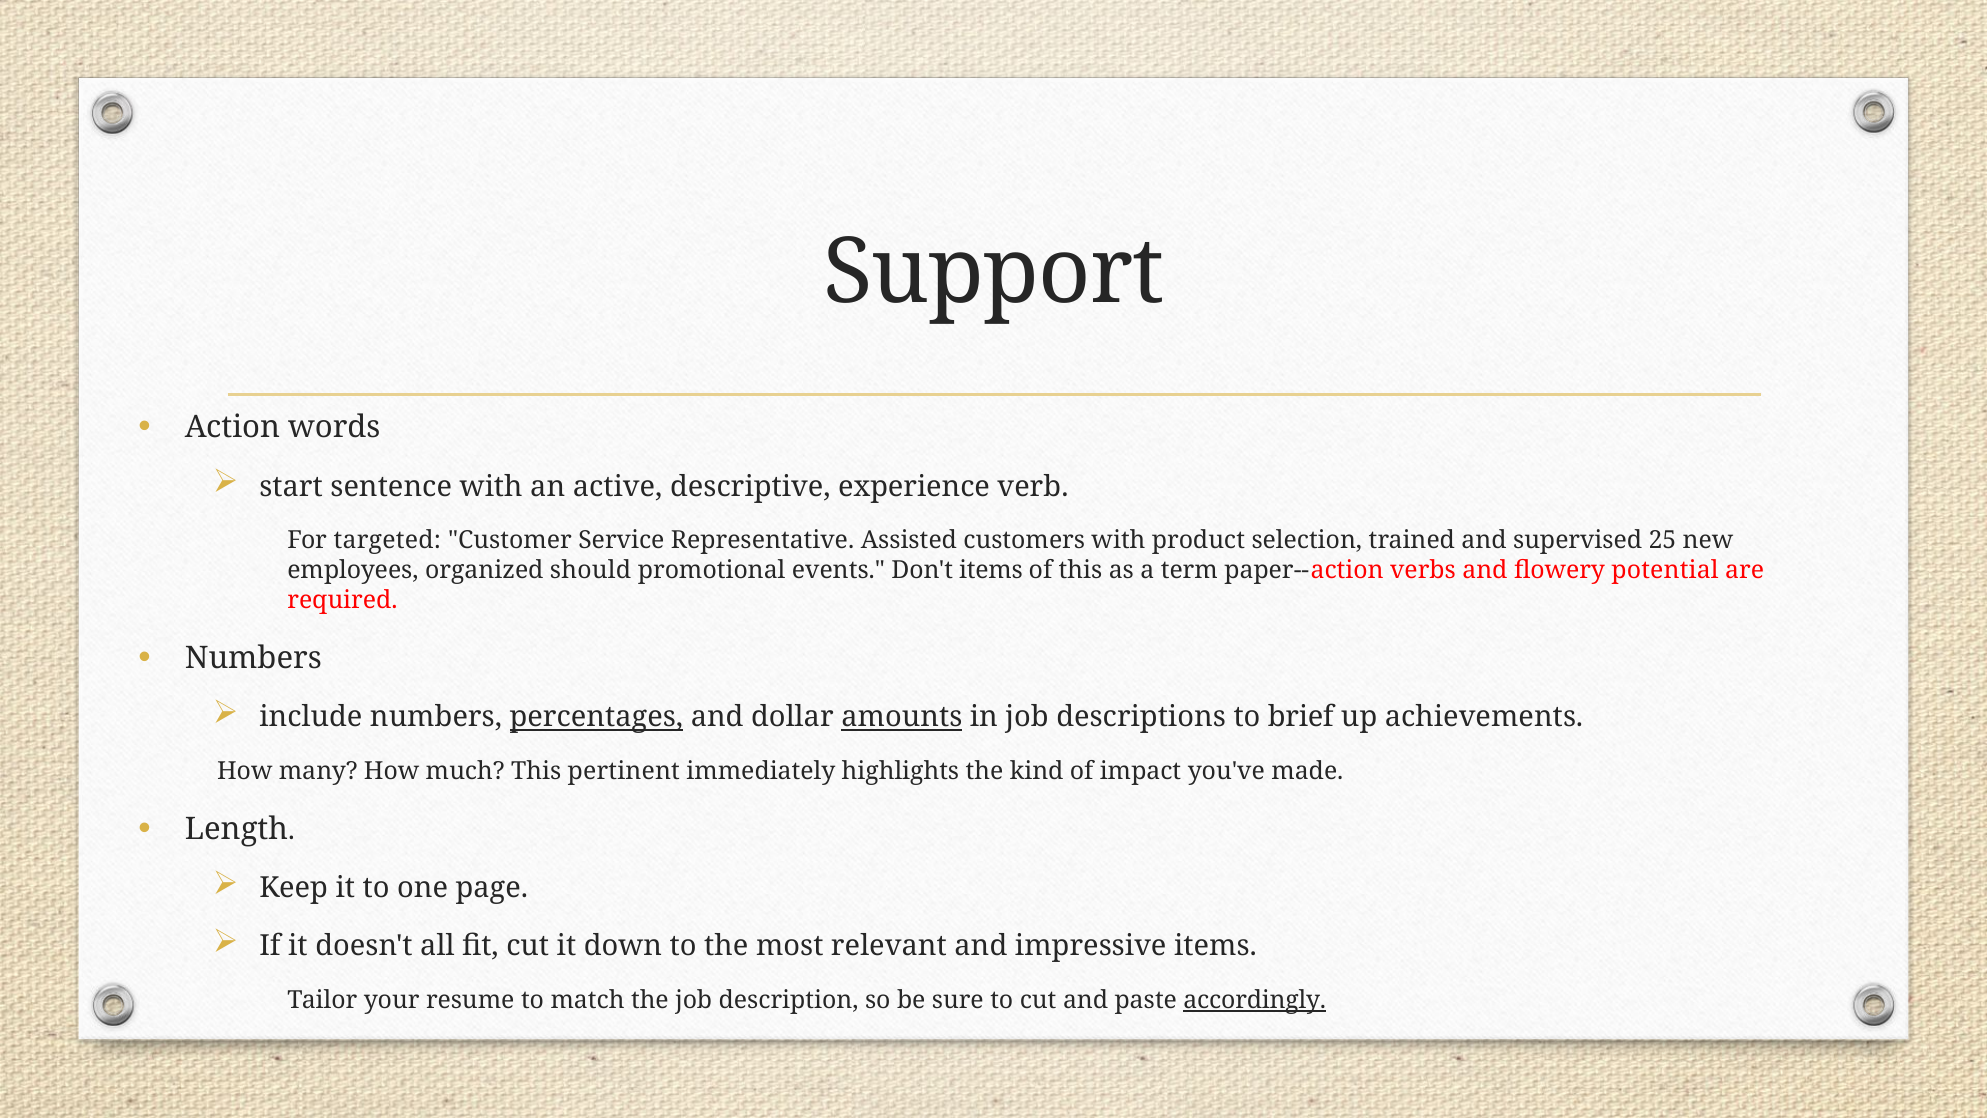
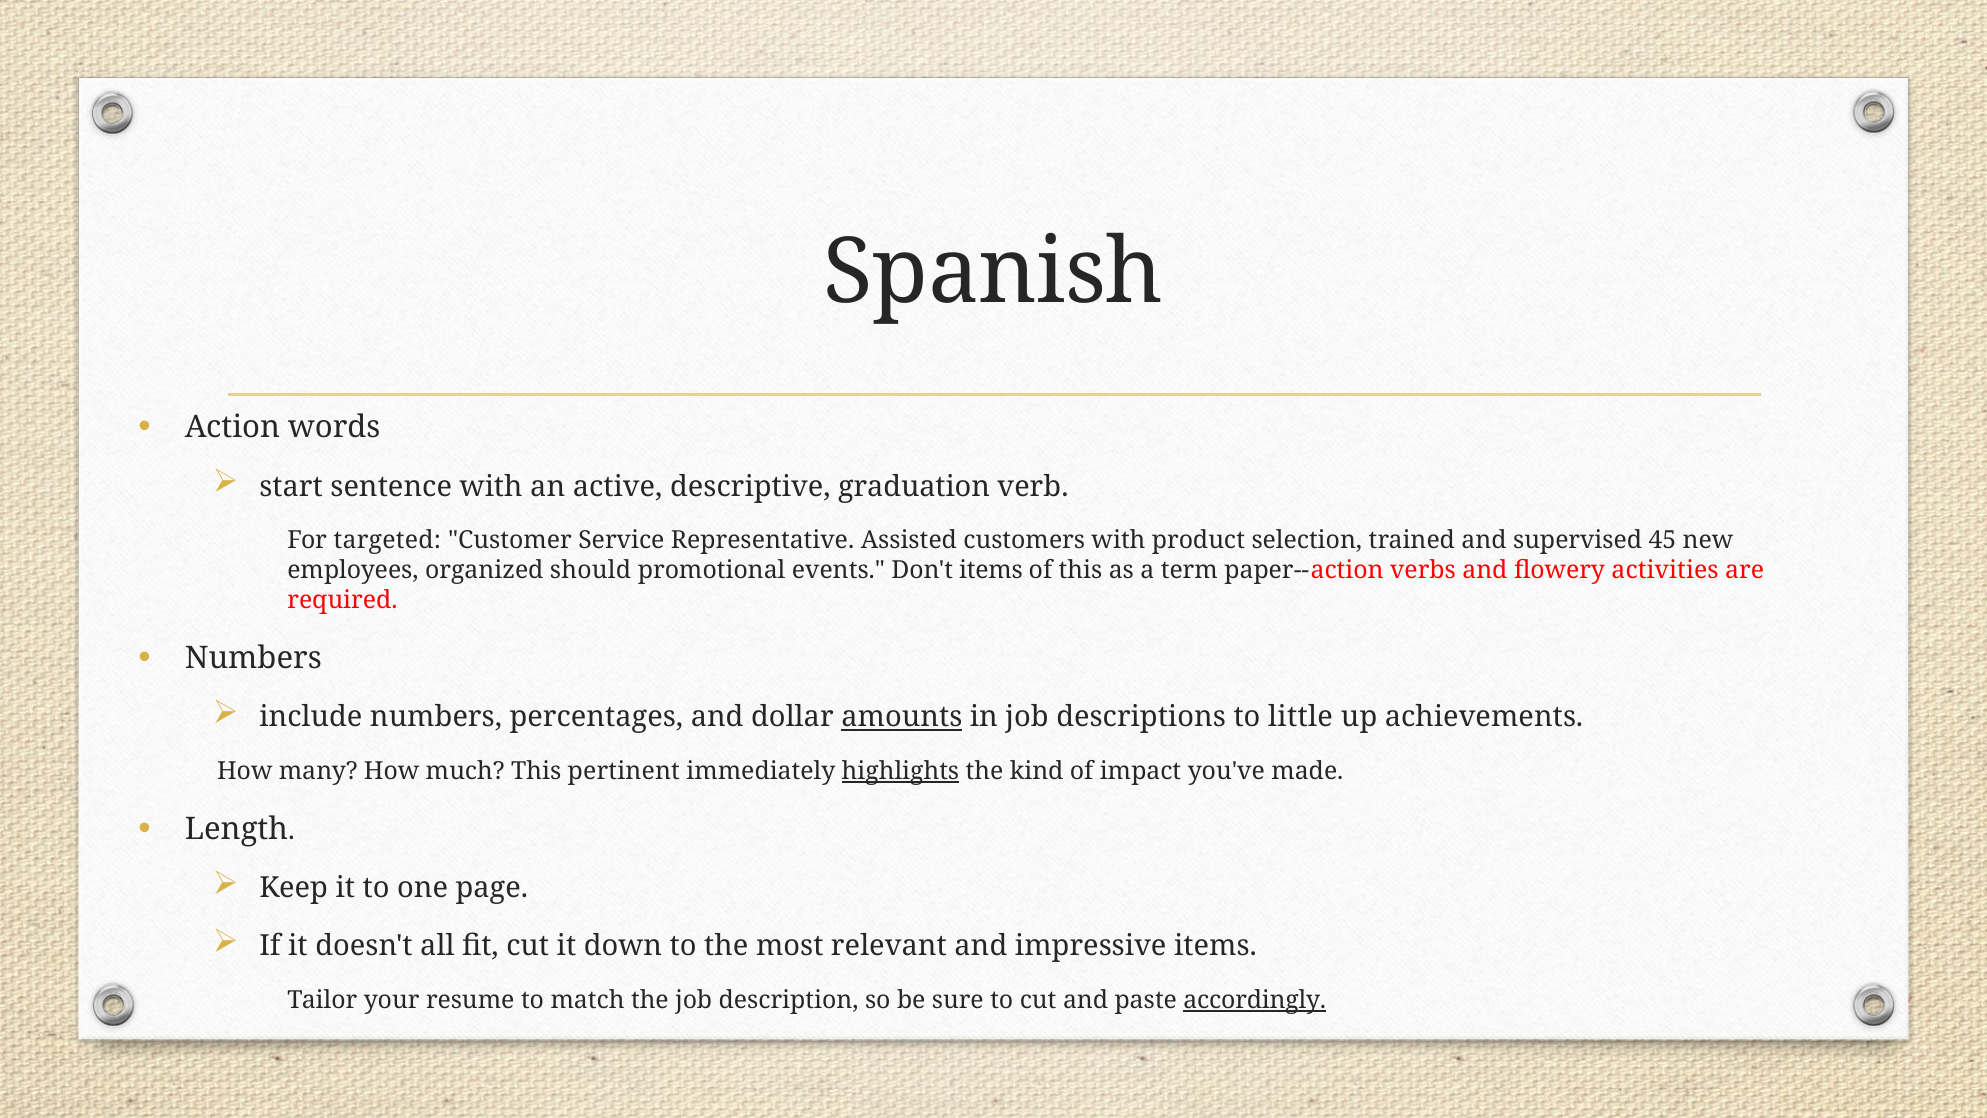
Support: Support -> Spanish
experience: experience -> graduation
25: 25 -> 45
potential: potential -> activities
percentages underline: present -> none
brief: brief -> little
highlights underline: none -> present
